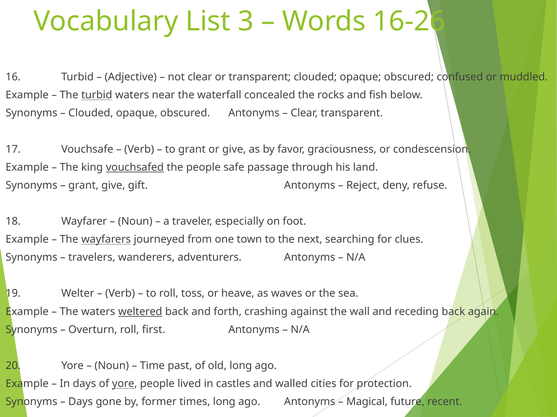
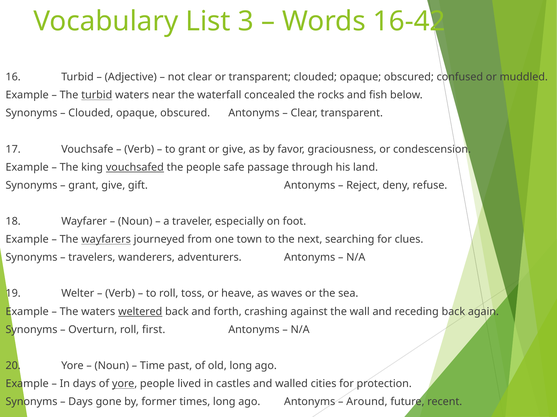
16-26: 16-26 -> 16-42
Magical: Magical -> Around
